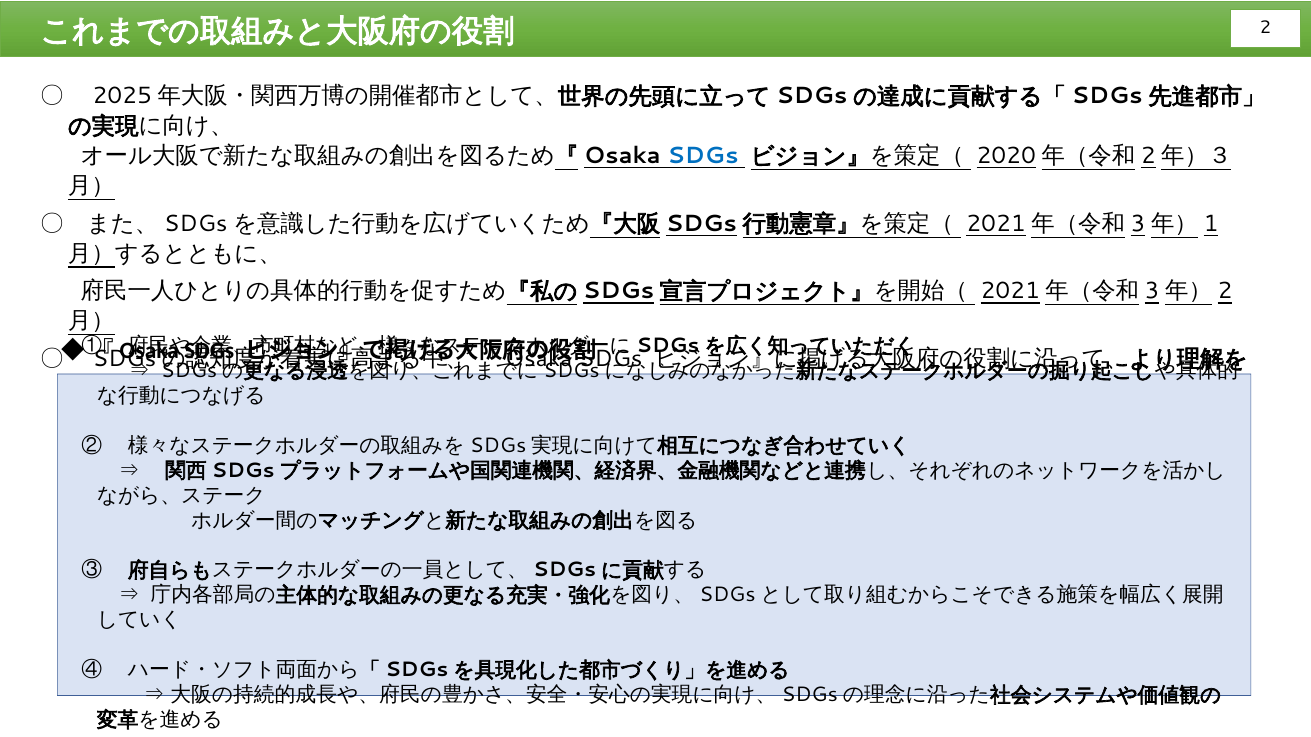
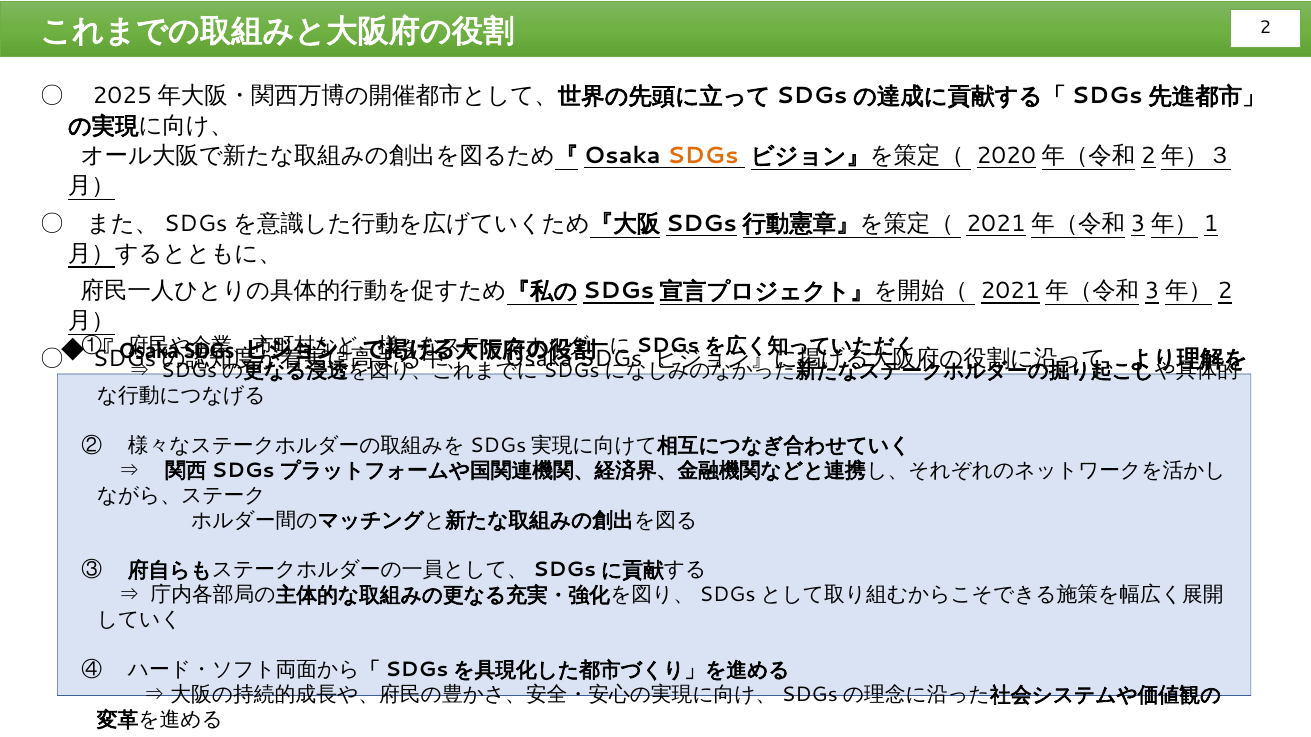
SDGs at (703, 156) colour: blue -> orange
